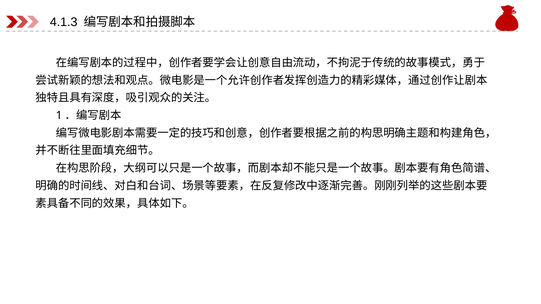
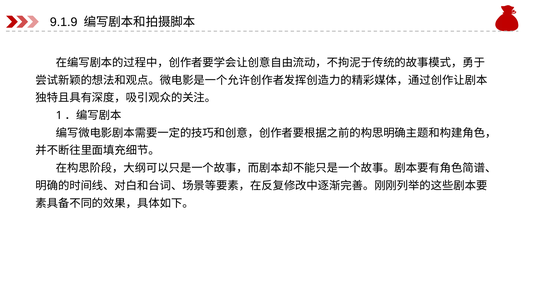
4.1.3: 4.1.3 -> 9.1.9
